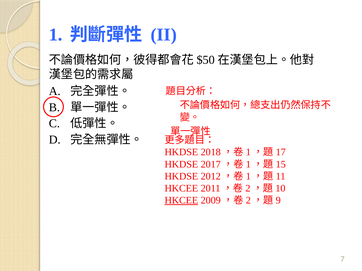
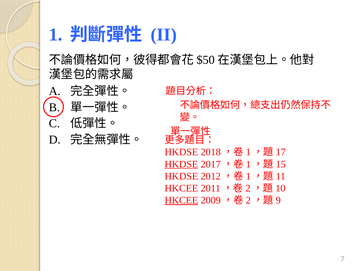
HKDSE at (181, 165) underline: none -> present
